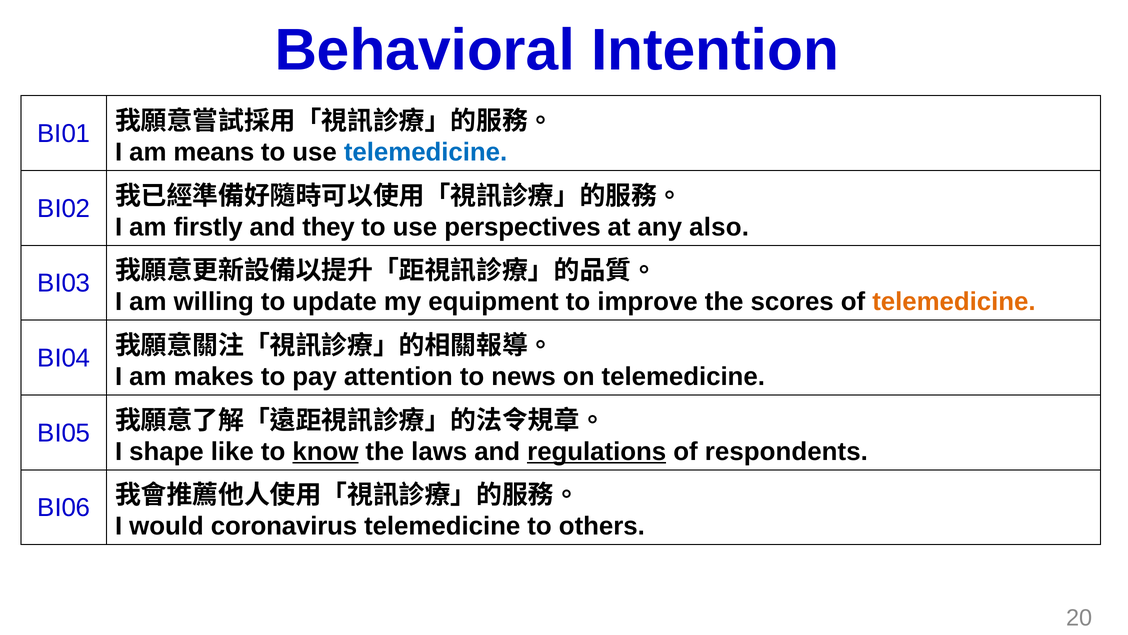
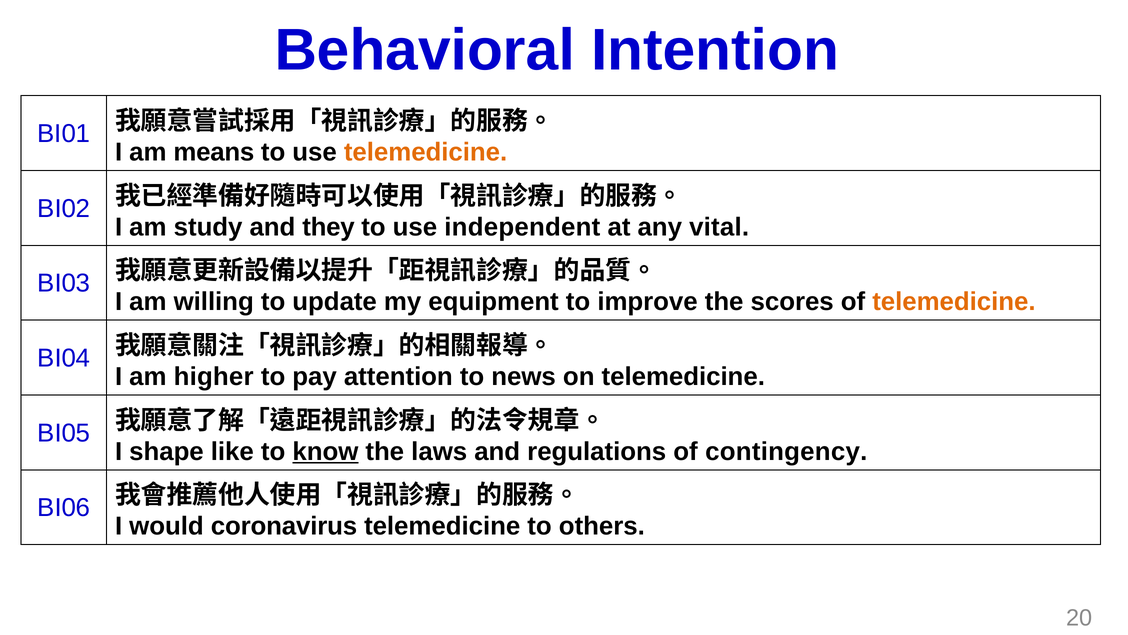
telemedicine at (426, 152) colour: blue -> orange
firstly: firstly -> study
perspectives: perspectives -> independent
also: also -> vital
makes: makes -> higher
regulations underline: present -> none
respondents: respondents -> contingency
